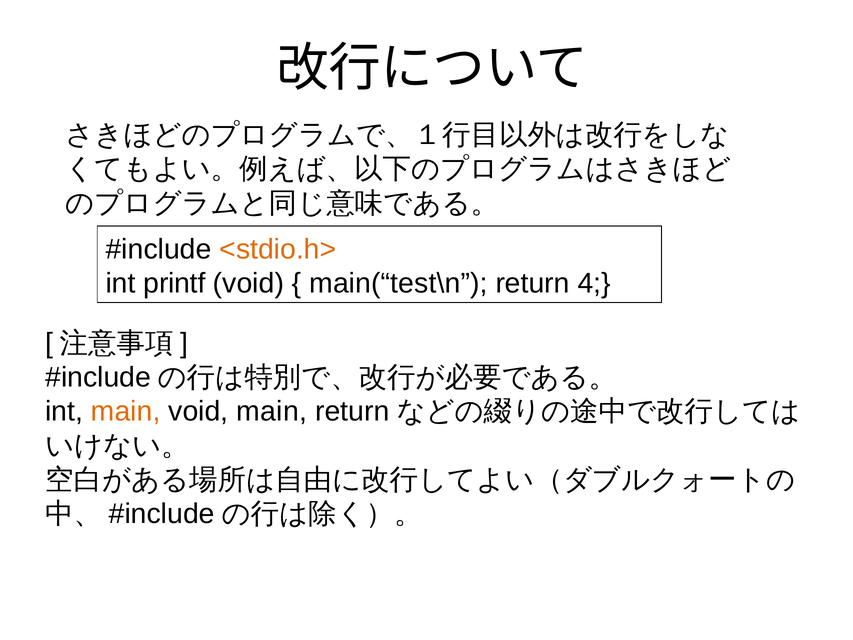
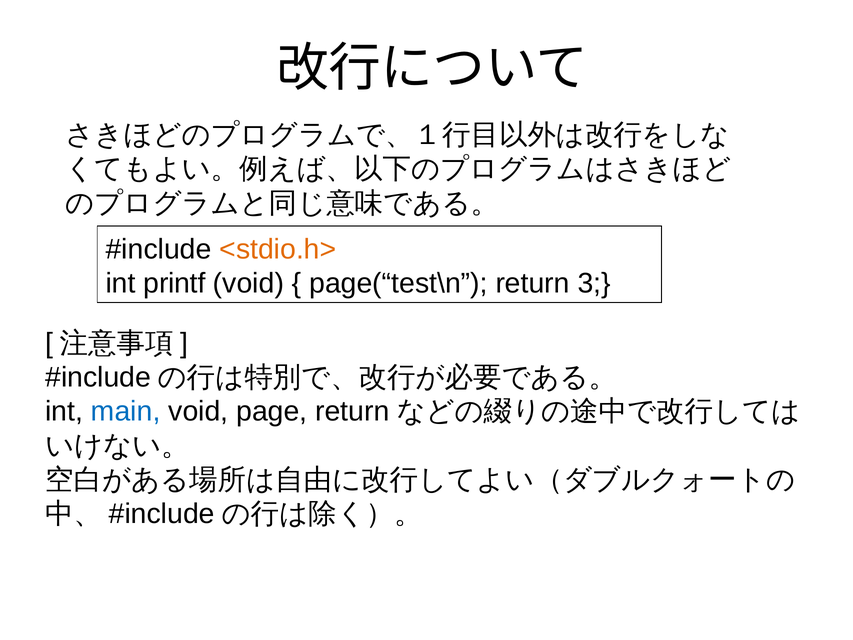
main(“test\n: main(“test\n -> page(“test\n
4: 4 -> 3
main at (126, 411) colour: orange -> blue
void main: main -> page
